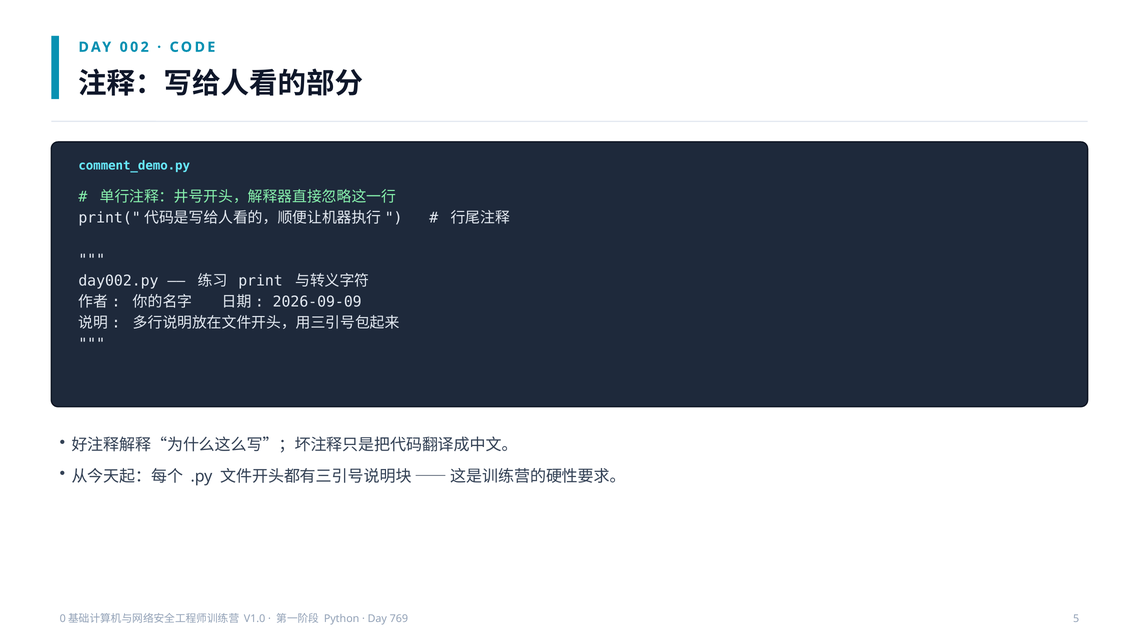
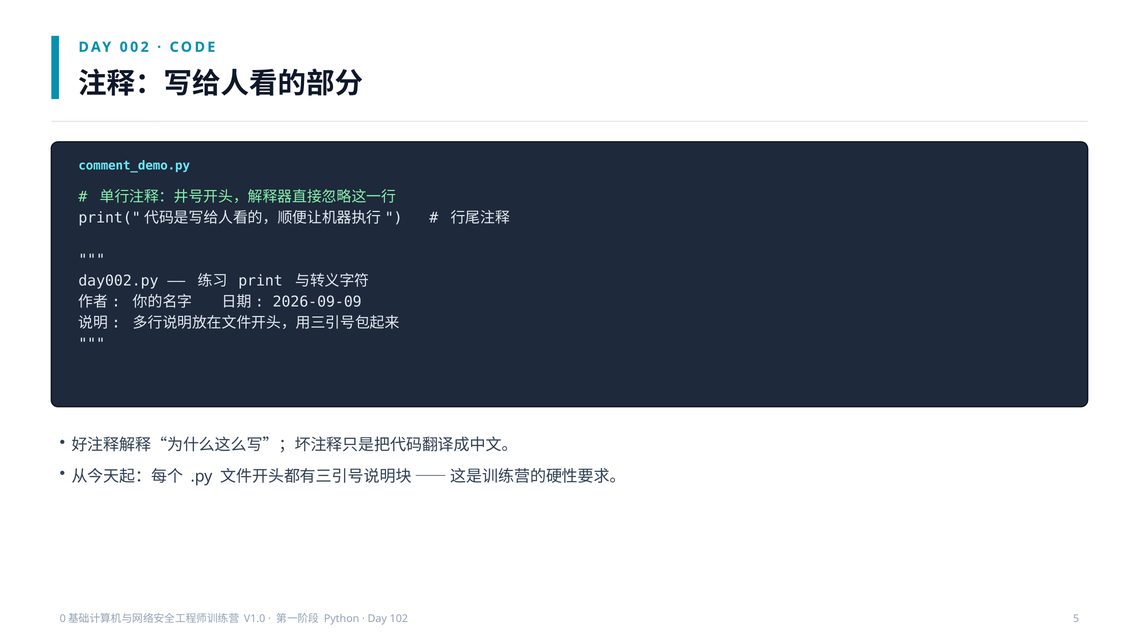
769: 769 -> 102
